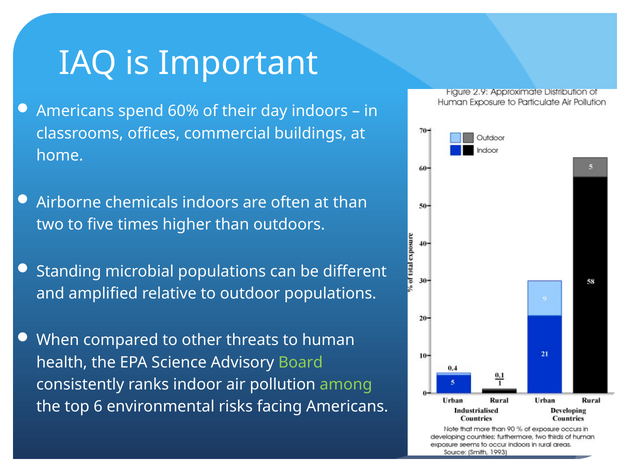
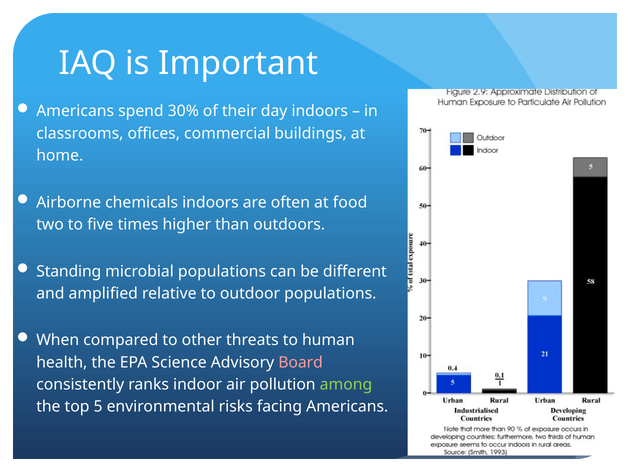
60%: 60% -> 30%
at than: than -> food
Board colour: light green -> pink
6: 6 -> 5
